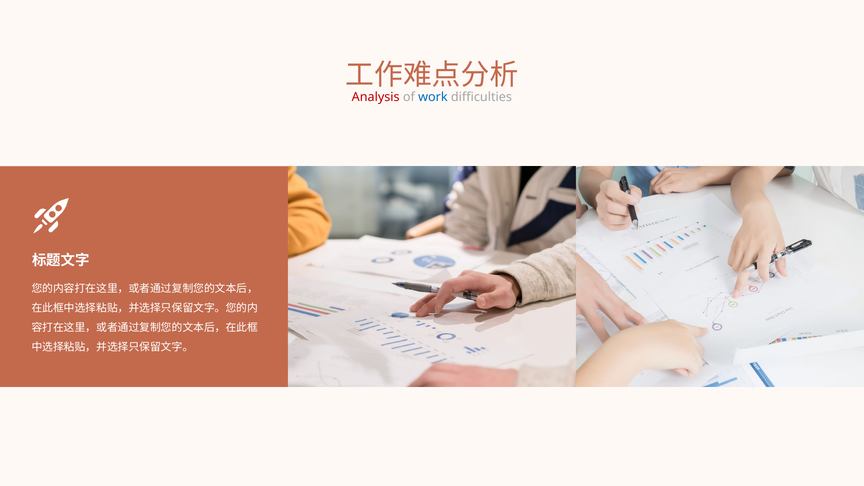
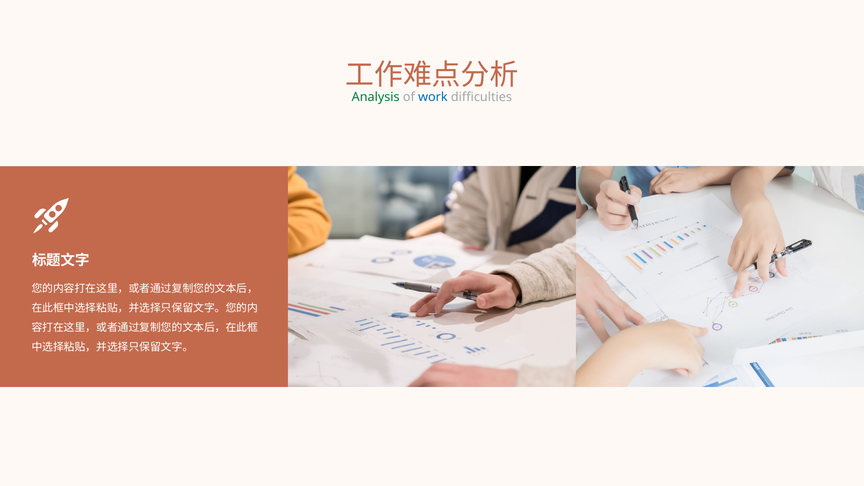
Analysis colour: red -> green
